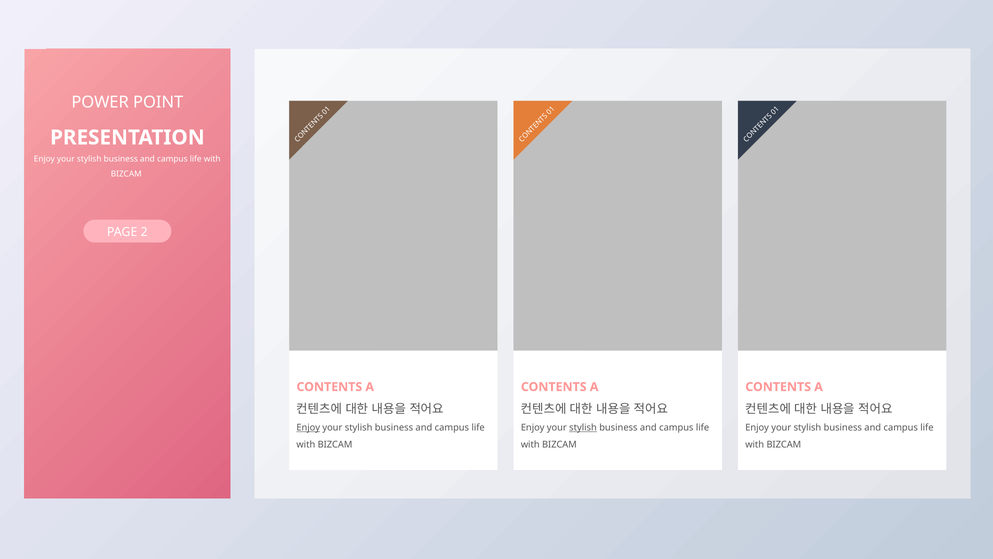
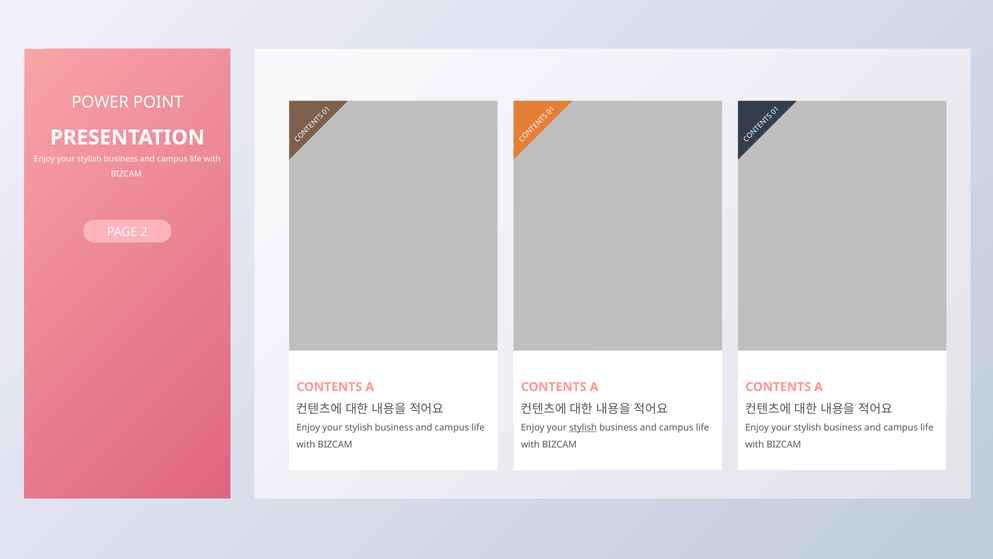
Enjoy at (308, 427) underline: present -> none
